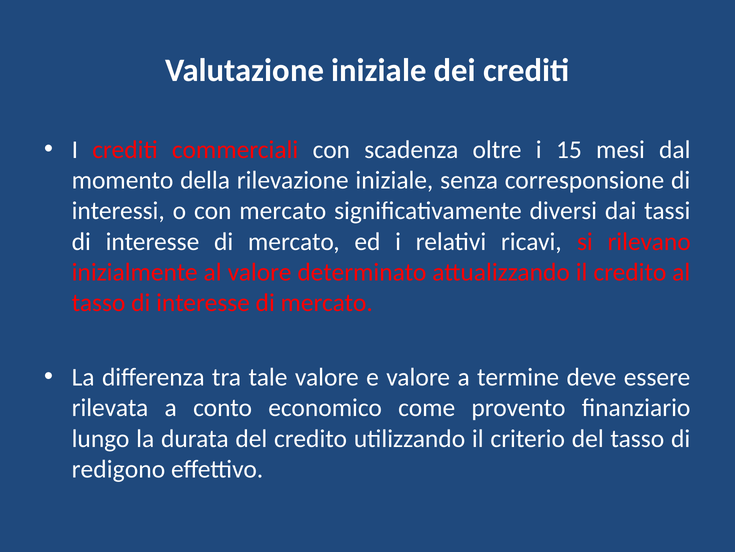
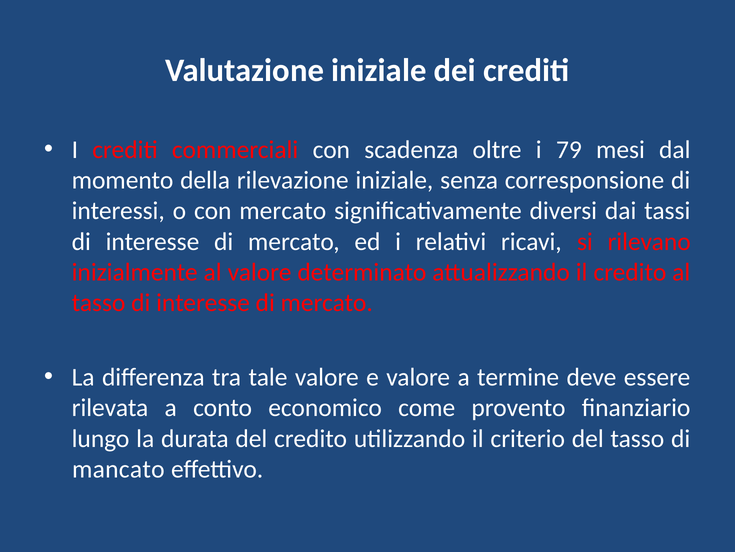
15: 15 -> 79
redigono: redigono -> mancato
